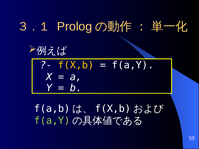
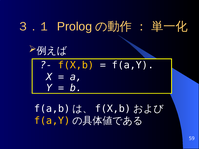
f(a,Y at (52, 121) colour: light green -> yellow
